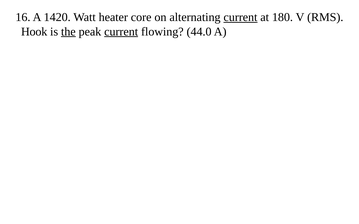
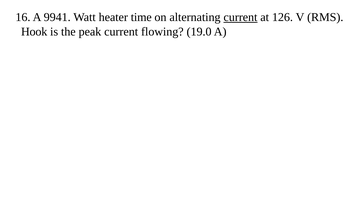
1420: 1420 -> 9941
core: core -> time
180: 180 -> 126
the underline: present -> none
current at (121, 32) underline: present -> none
44.0: 44.0 -> 19.0
